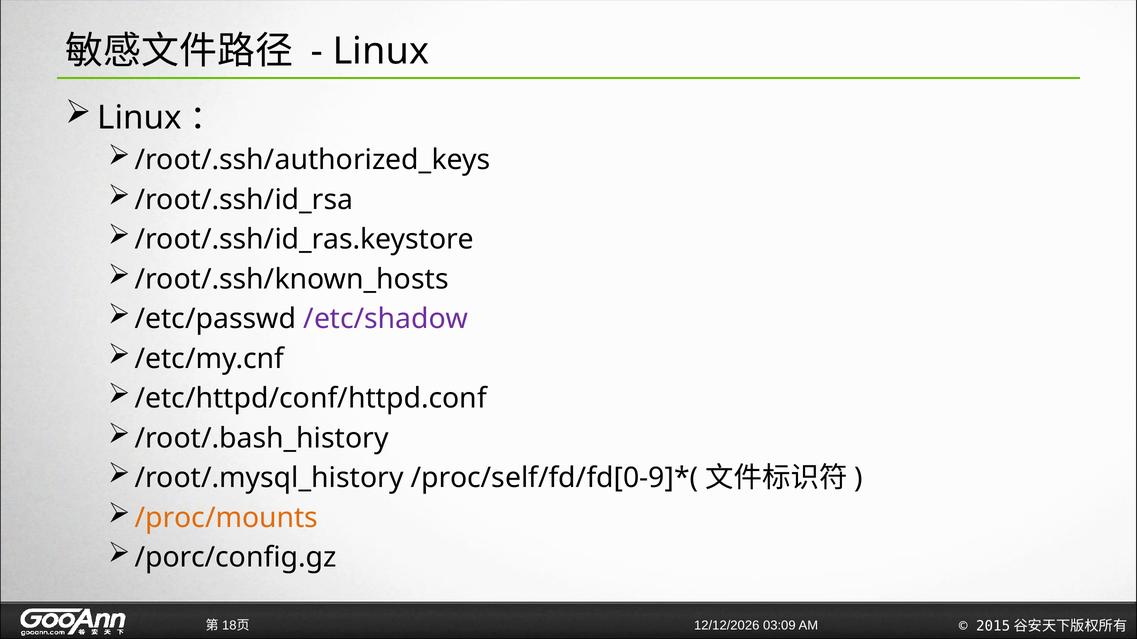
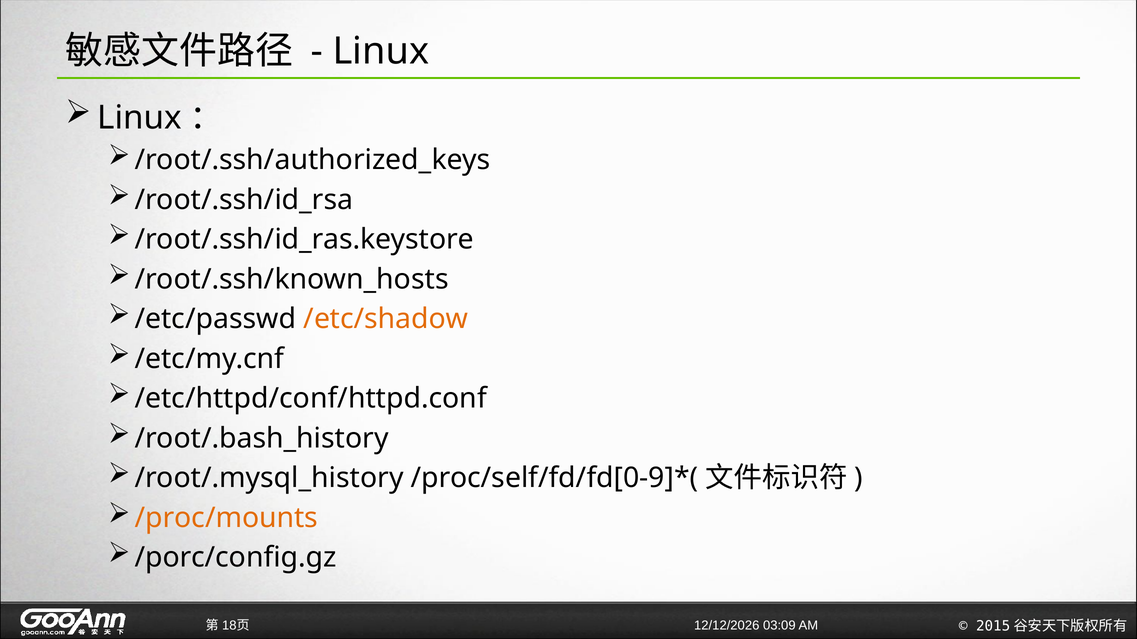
/etc/shadow colour: purple -> orange
